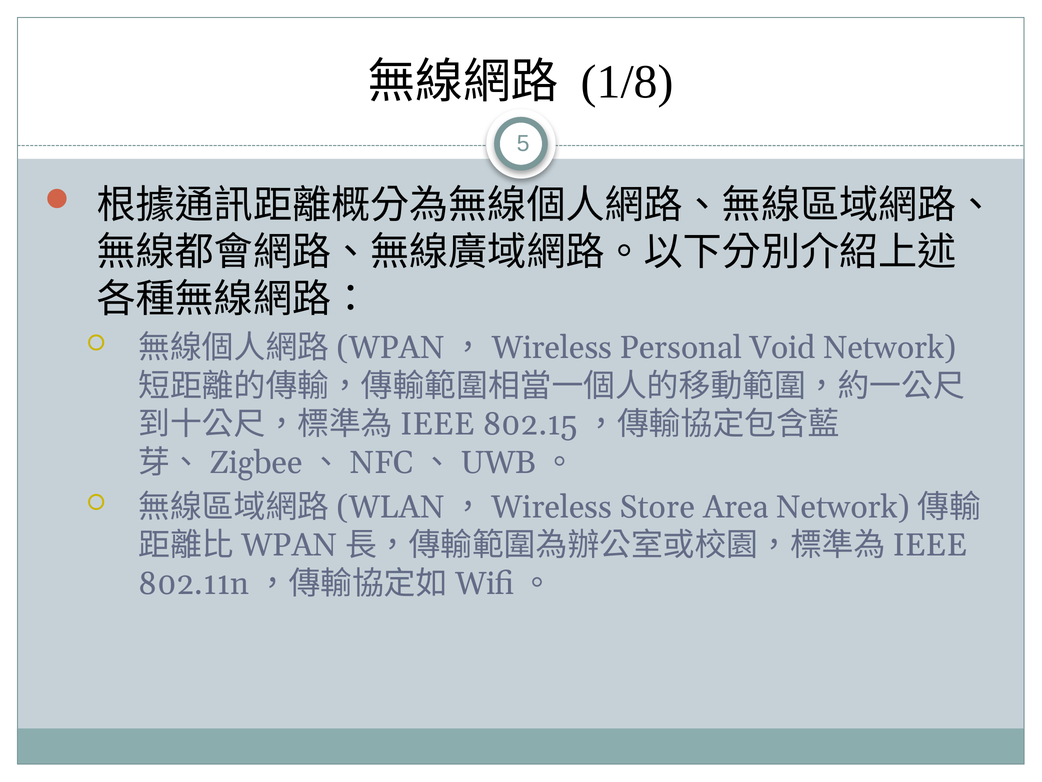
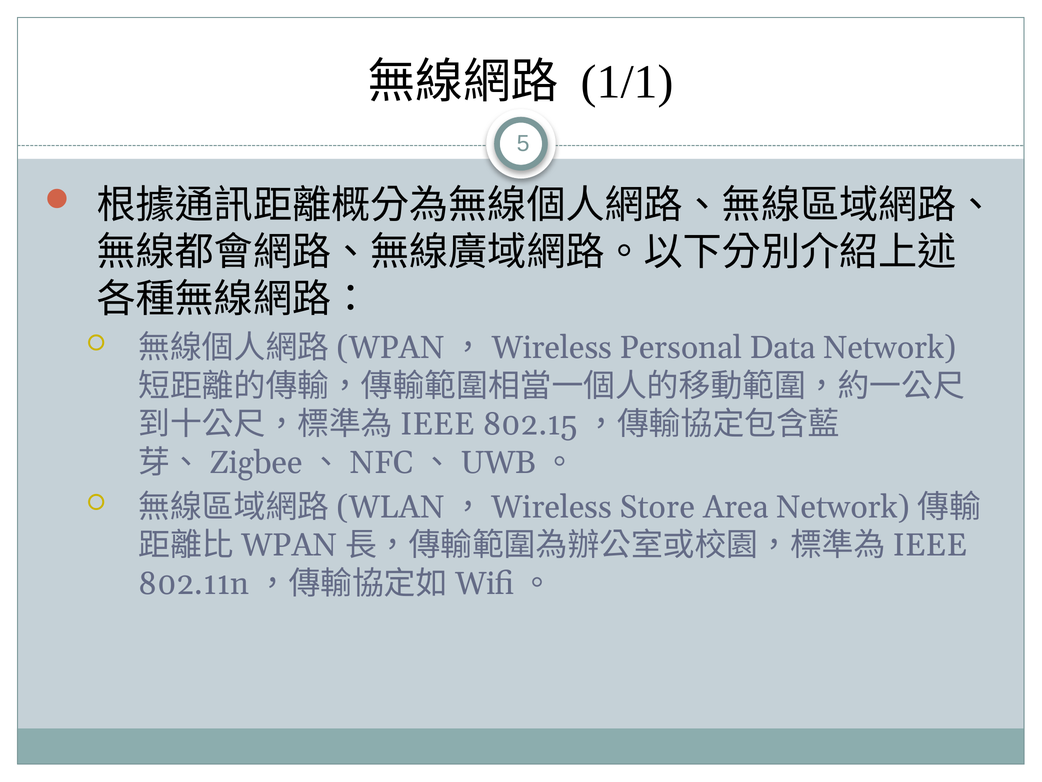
1/8: 1/8 -> 1/1
Void: Void -> Data
